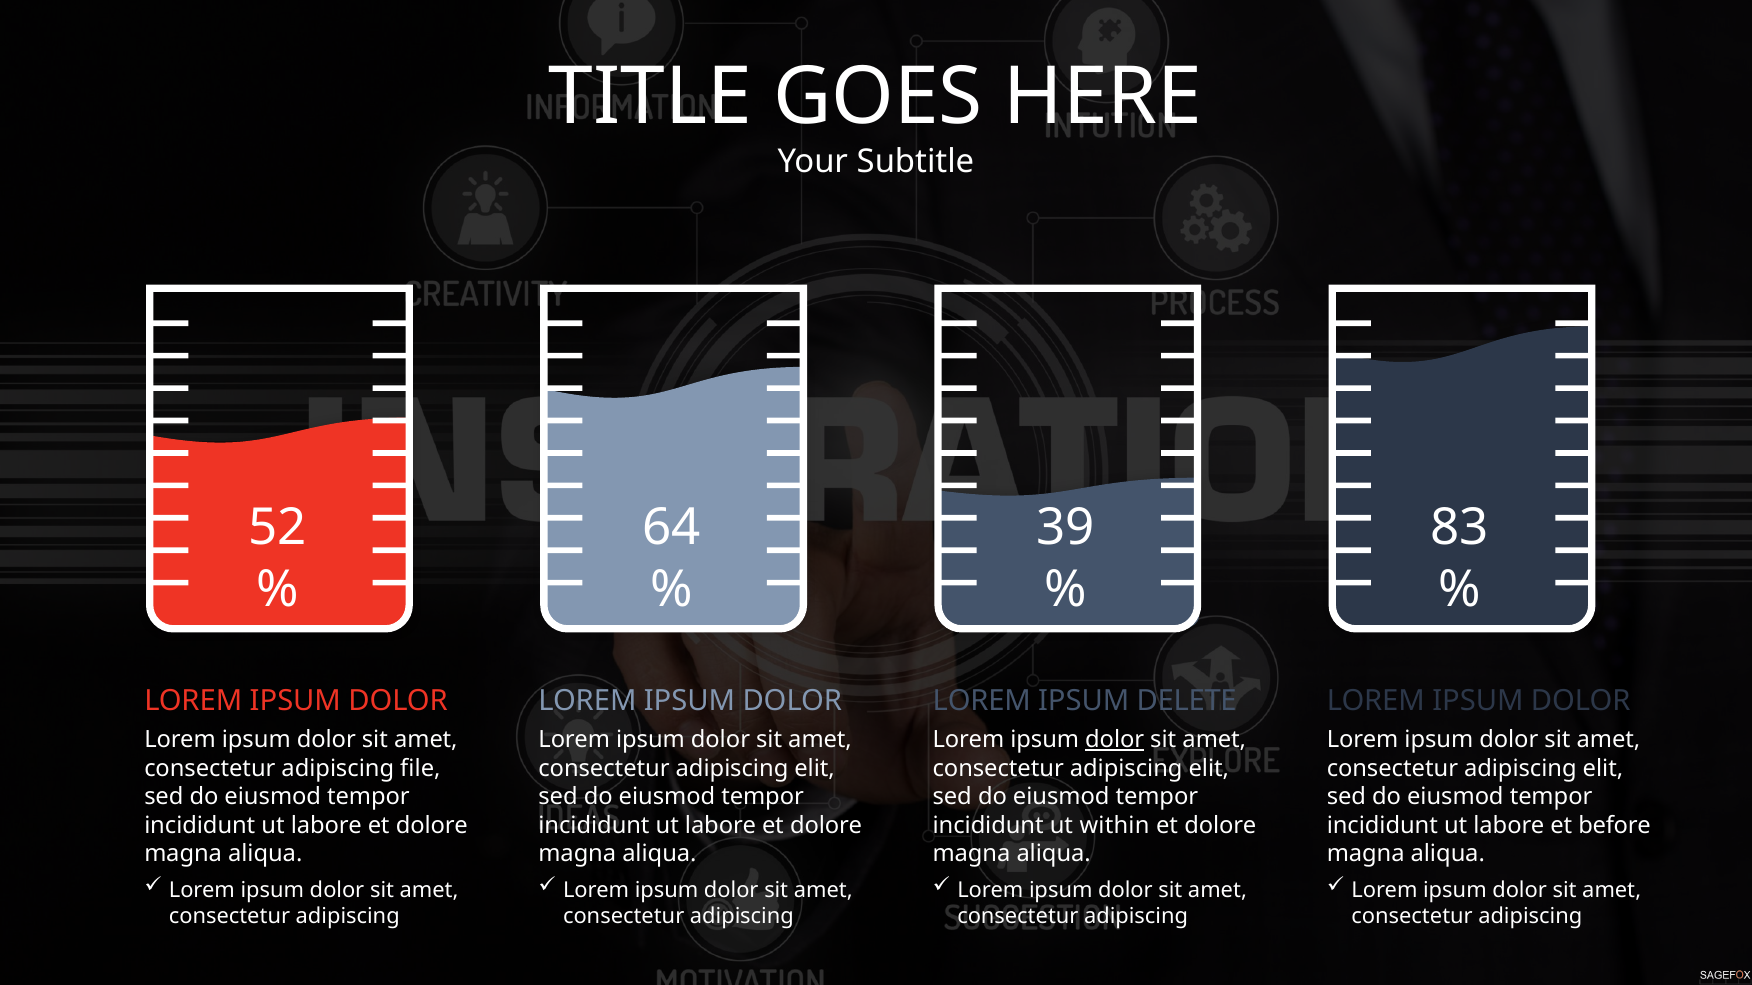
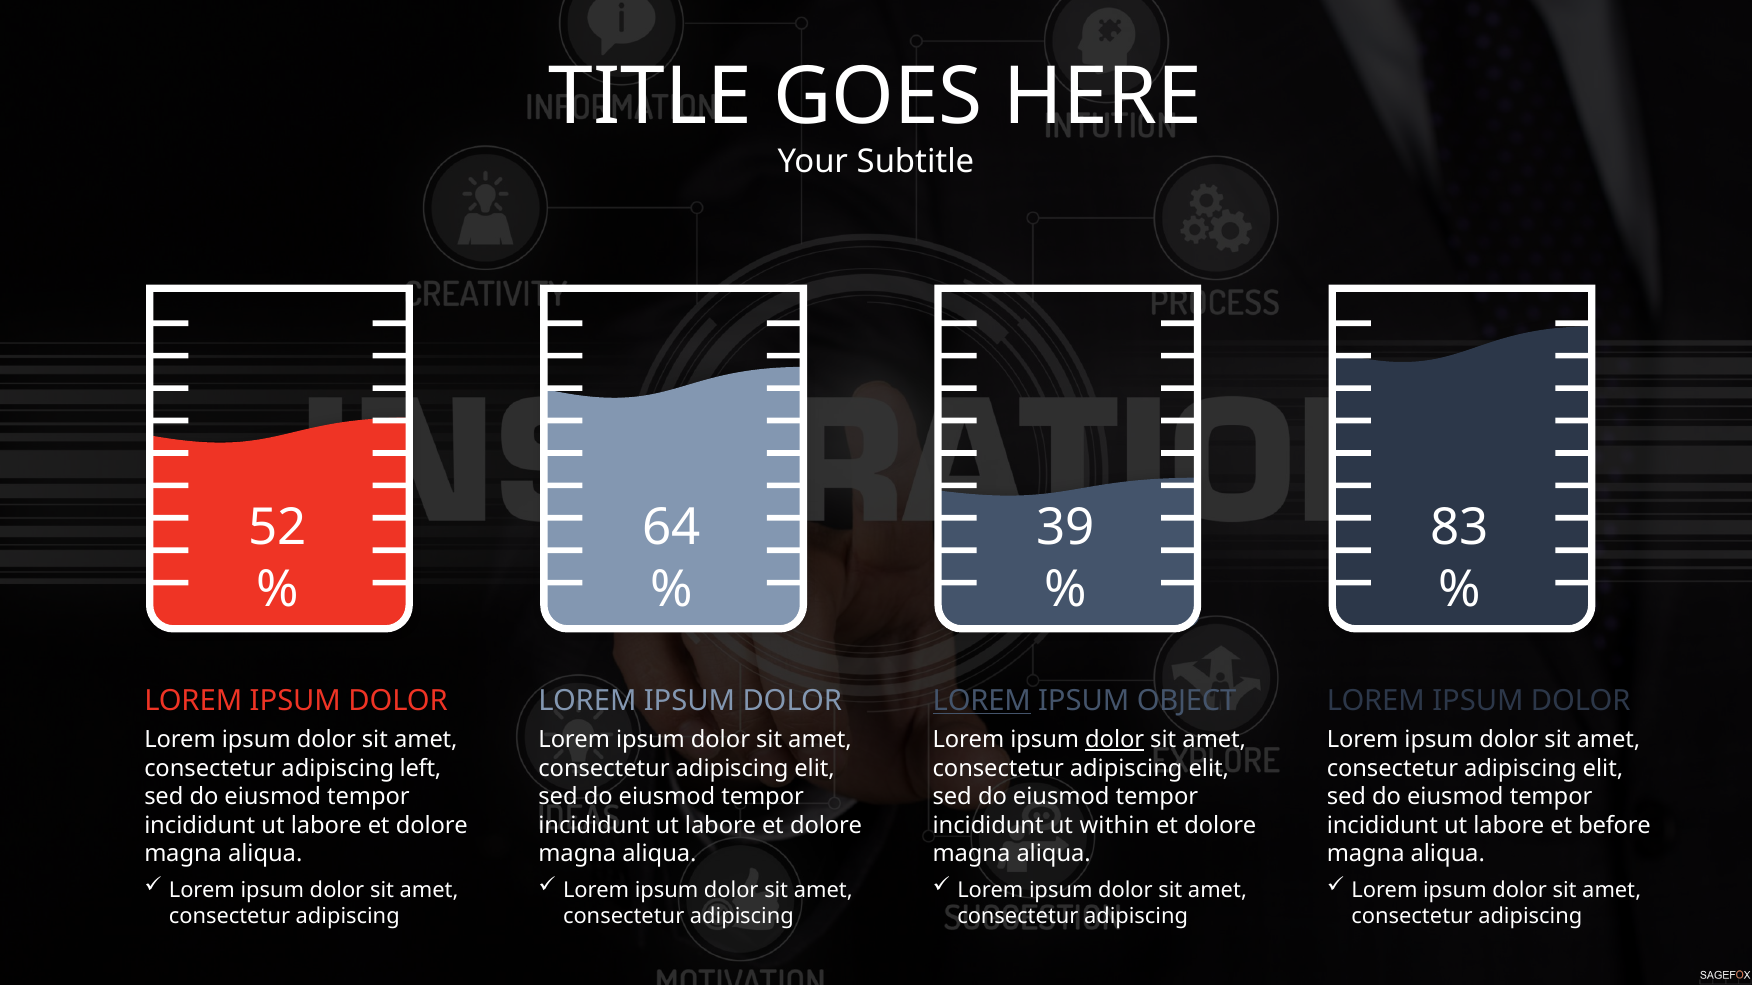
LOREM at (982, 701) underline: none -> present
DELETE: DELETE -> OBJECT
file: file -> left
